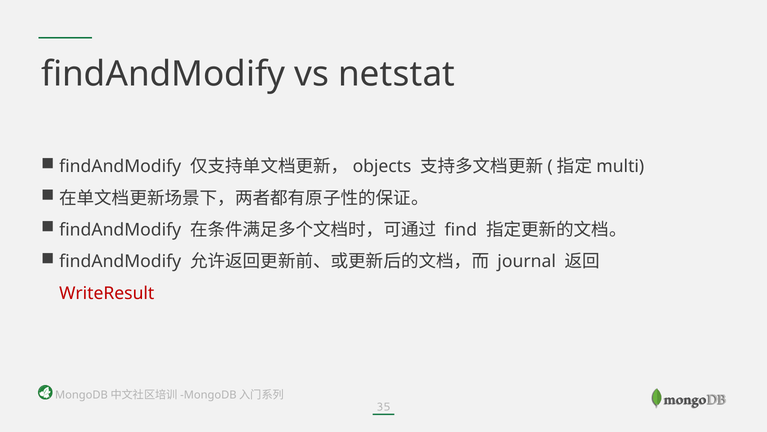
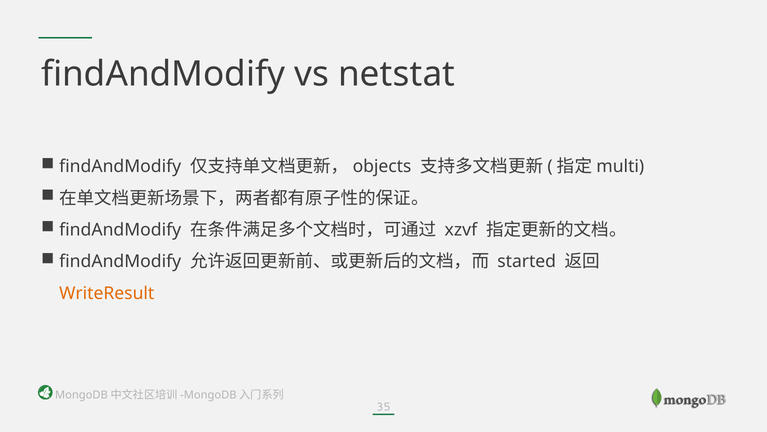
find: find -> xzvf
journal: journal -> started
WriteResult colour: red -> orange
